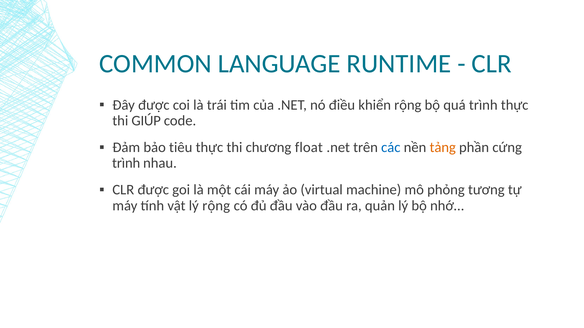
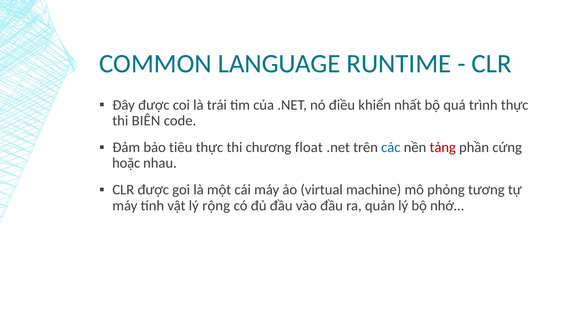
khiển rộng: rộng -> nhất
GIÚP: GIÚP -> BIÊN
tảng colour: orange -> red
trình at (126, 163): trình -> hoặc
